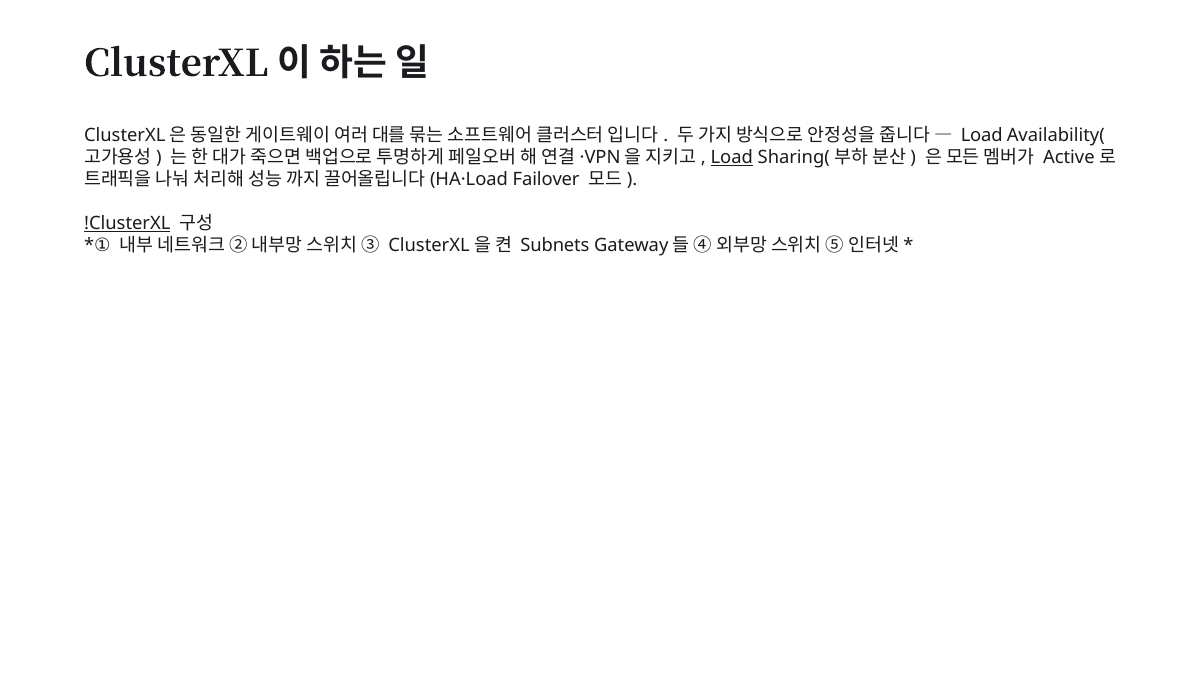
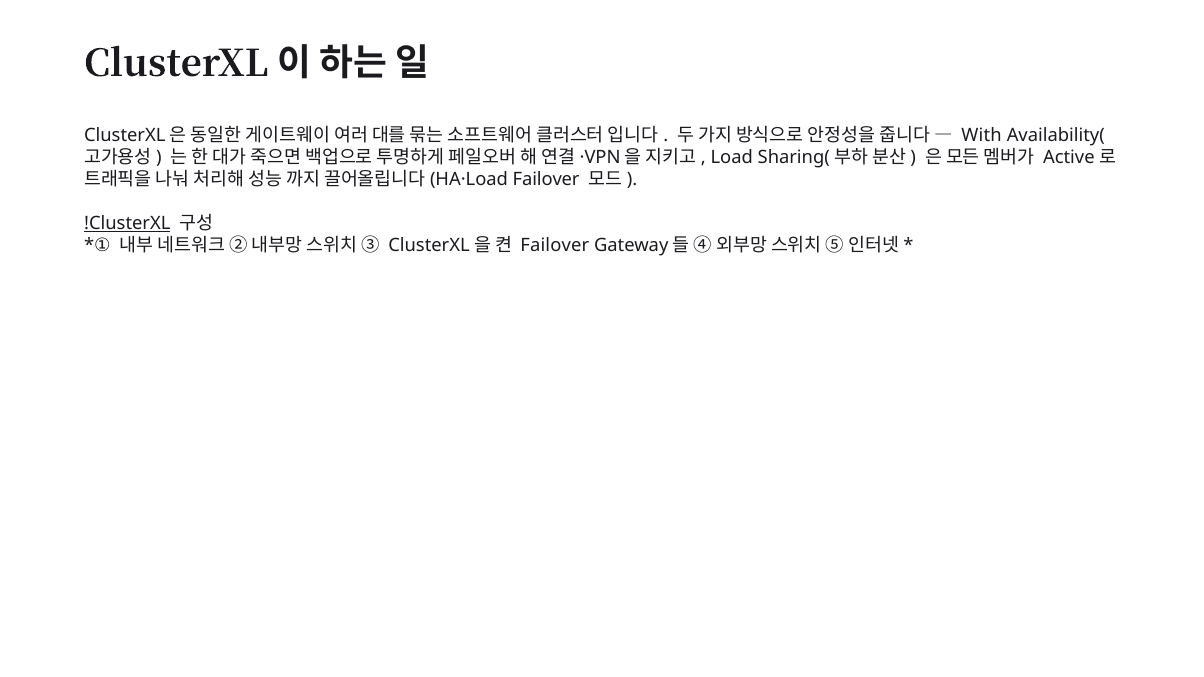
Load at (982, 136): Load -> With
Load at (732, 158) underline: present -> none
Subnets at (555, 246): Subnets -> Failover
